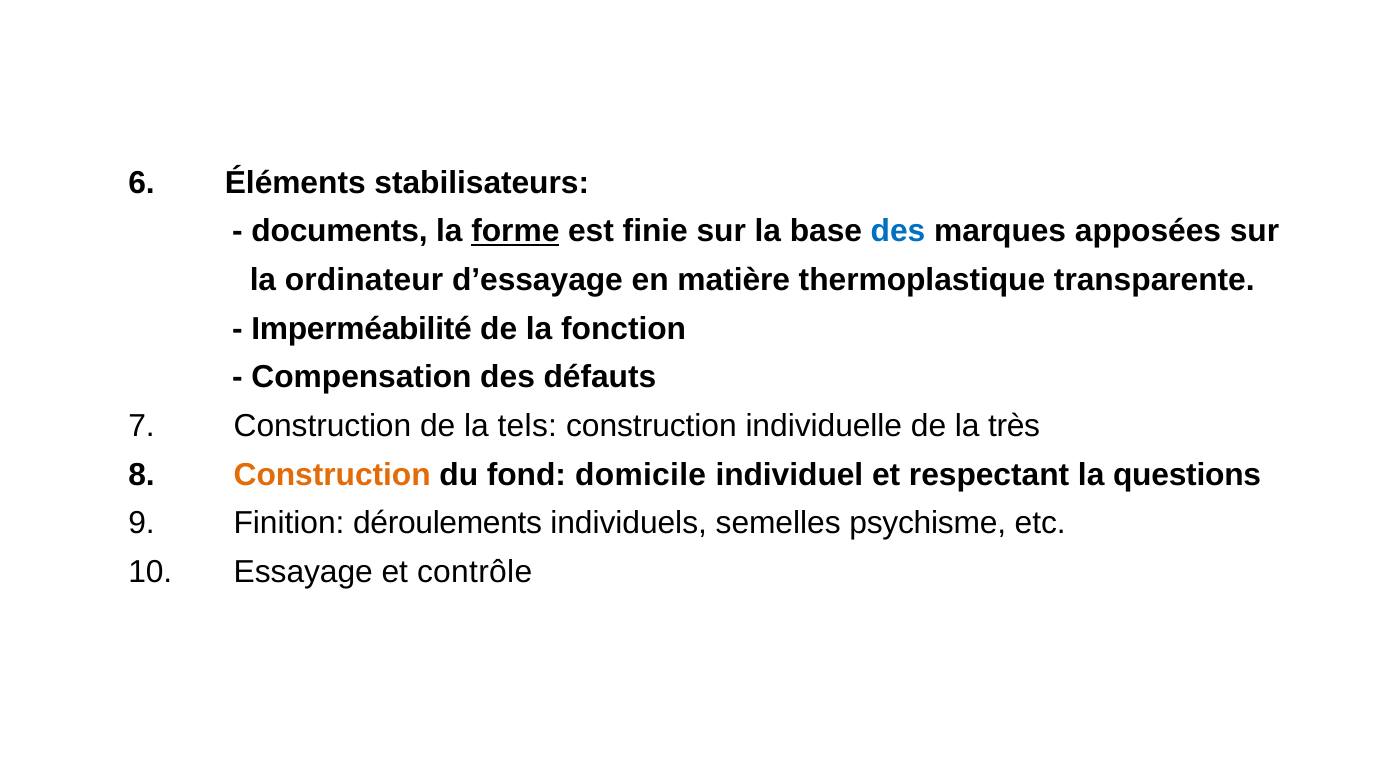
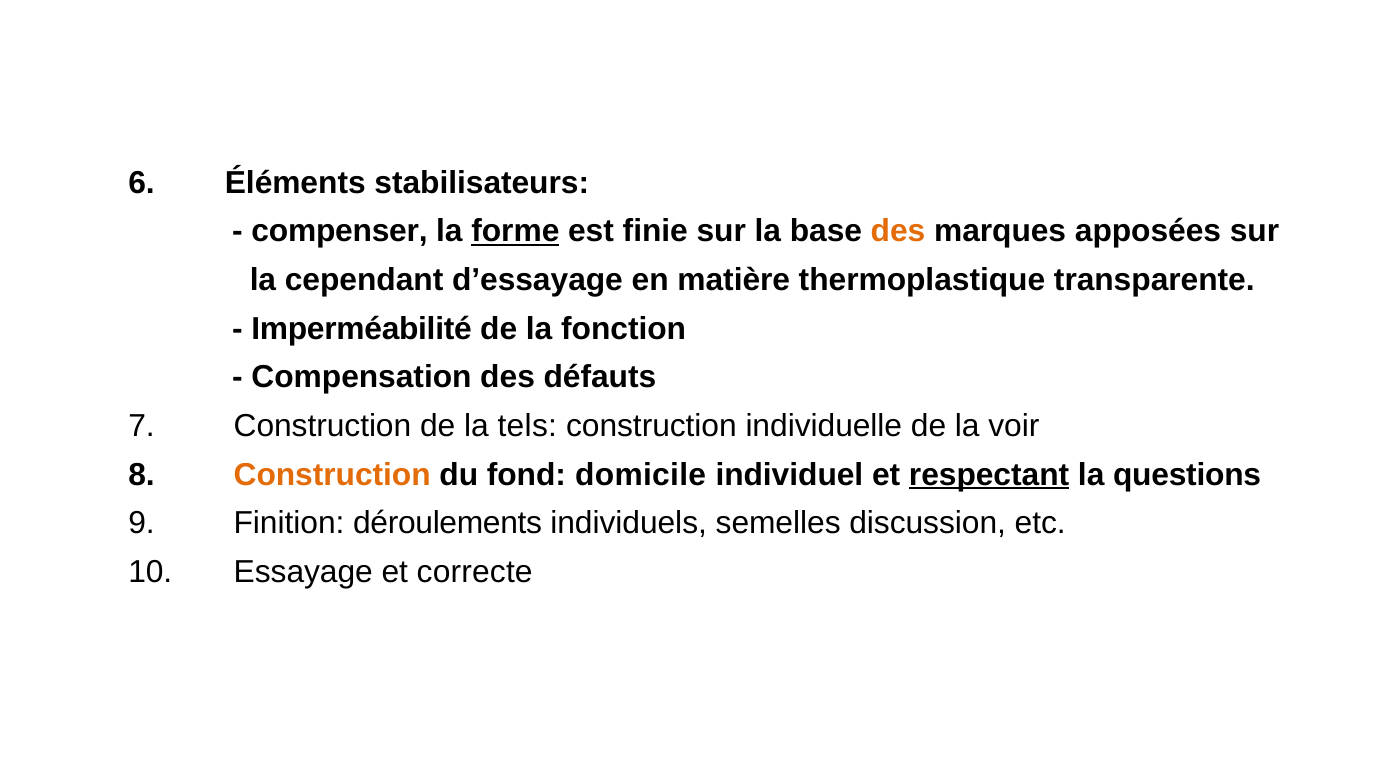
documents: documents -> compenser
des at (898, 231) colour: blue -> orange
ordinateur: ordinateur -> cependant
très: très -> voir
respectant underline: none -> present
psychisme: psychisme -> discussion
contrôle: contrôle -> correcte
